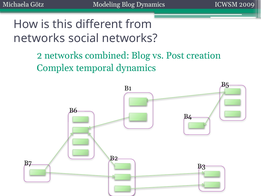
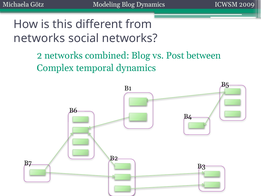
creation: creation -> between
